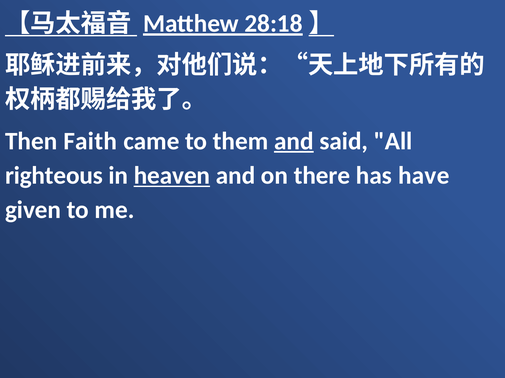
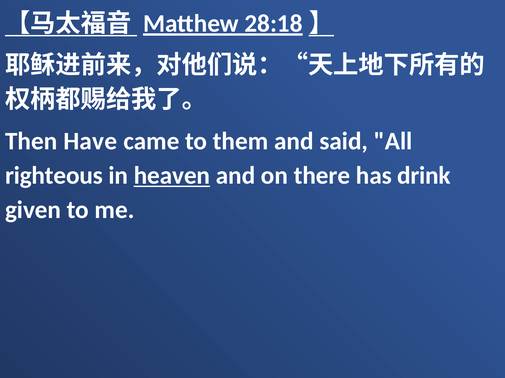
Faith: Faith -> Have
and at (294, 141) underline: present -> none
have: have -> drink
